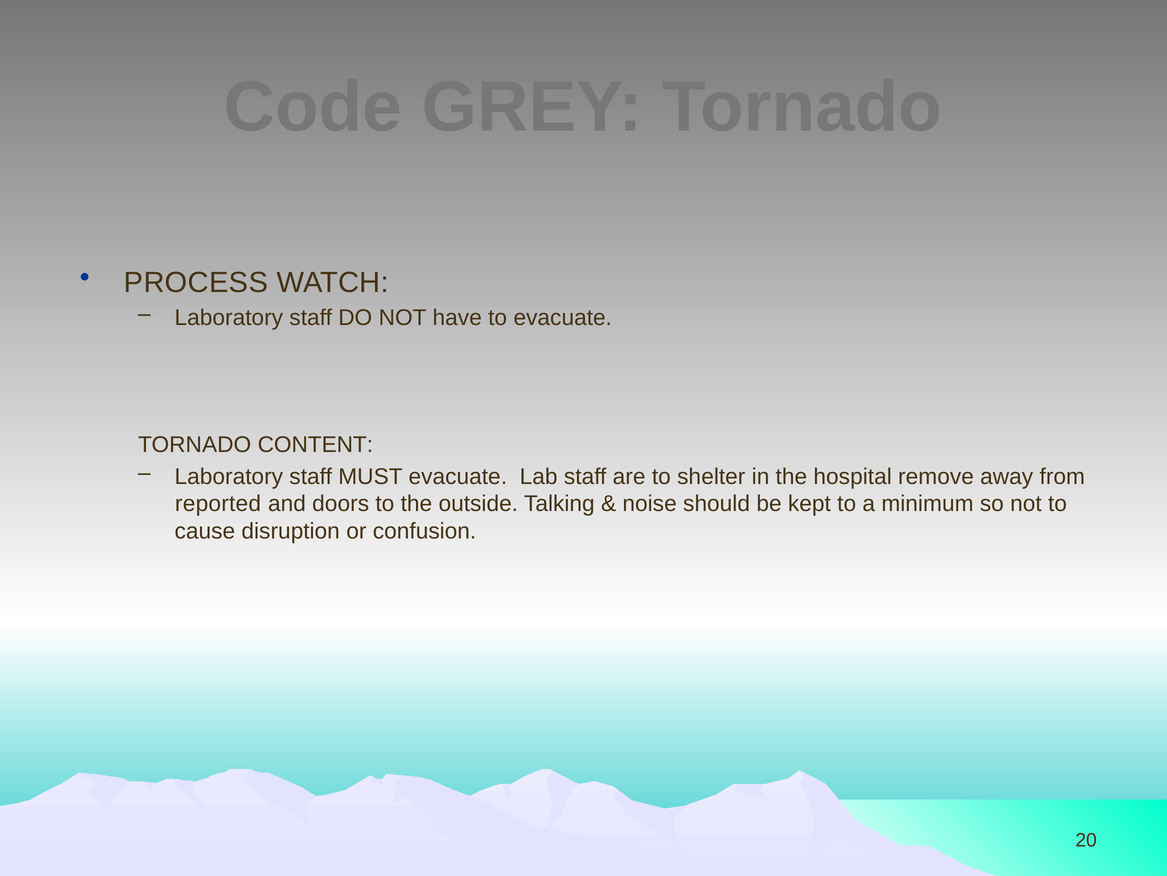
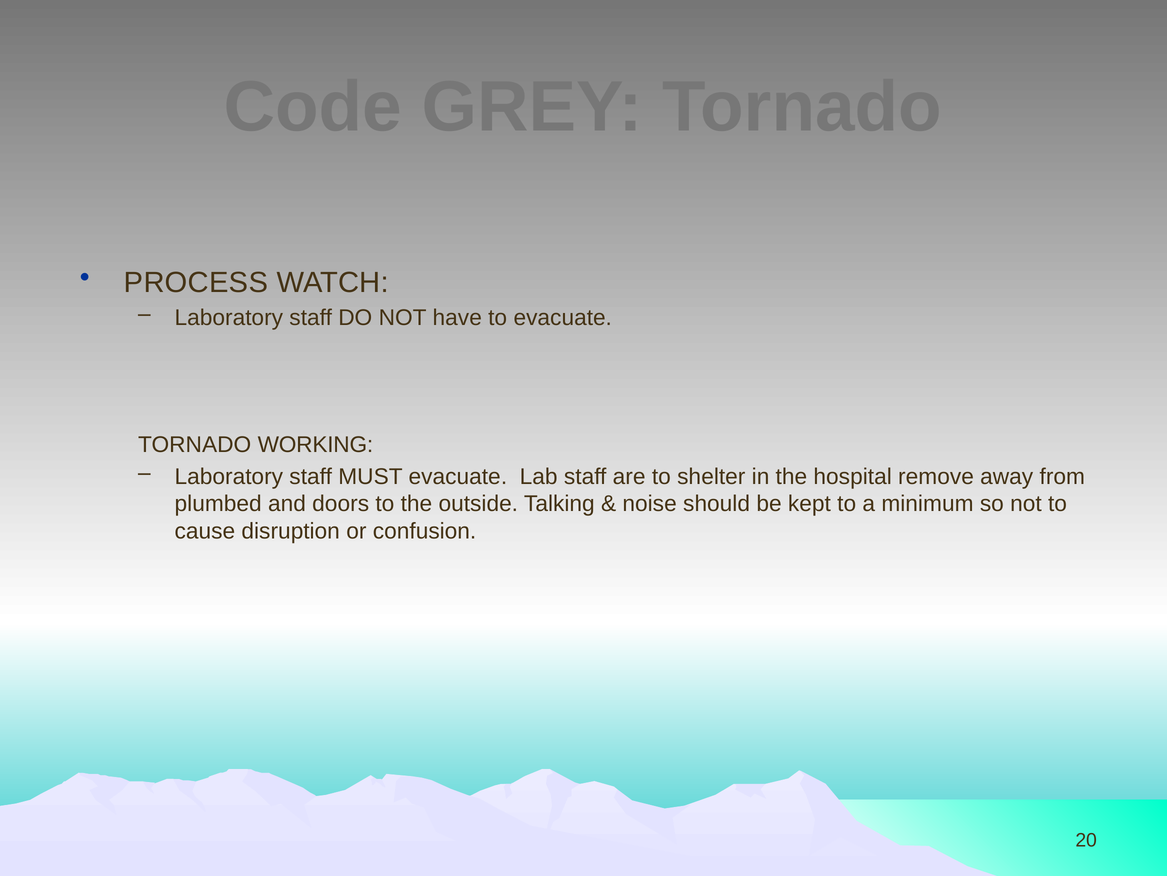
CONTENT: CONTENT -> WORKING
reported: reported -> plumbed
